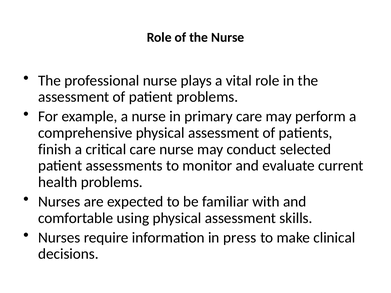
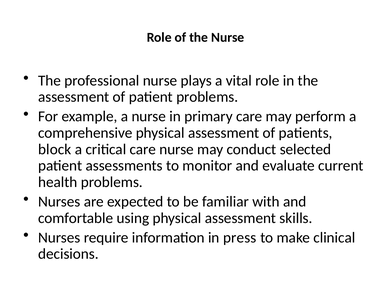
finish: finish -> block
